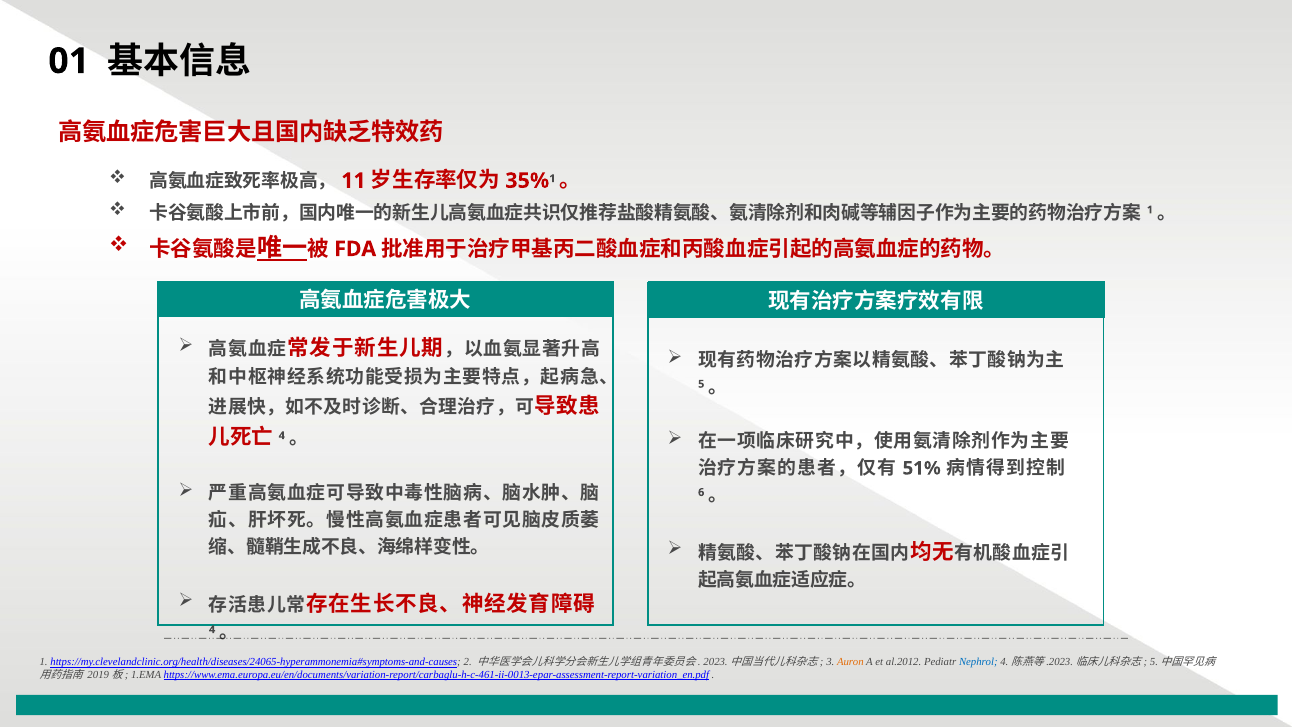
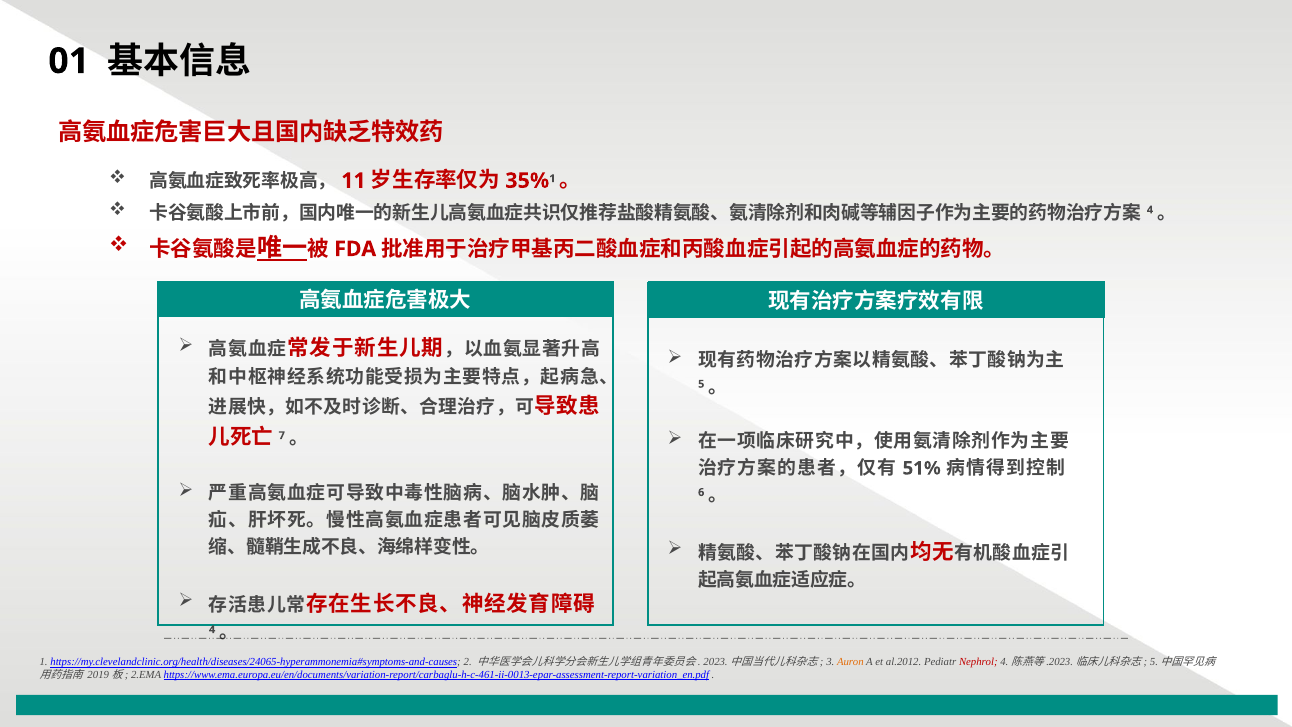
1 at (1150, 210): 1 -> 4
4 at (282, 435): 4 -> 7
Nephrol colour: blue -> red
1.EMA: 1.EMA -> 2.EMA
